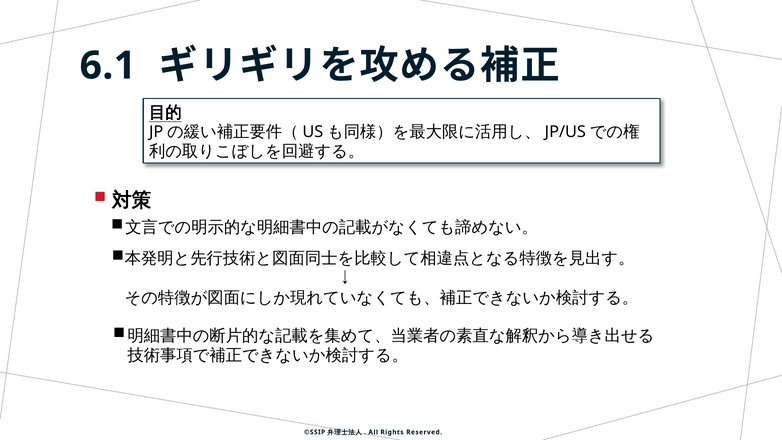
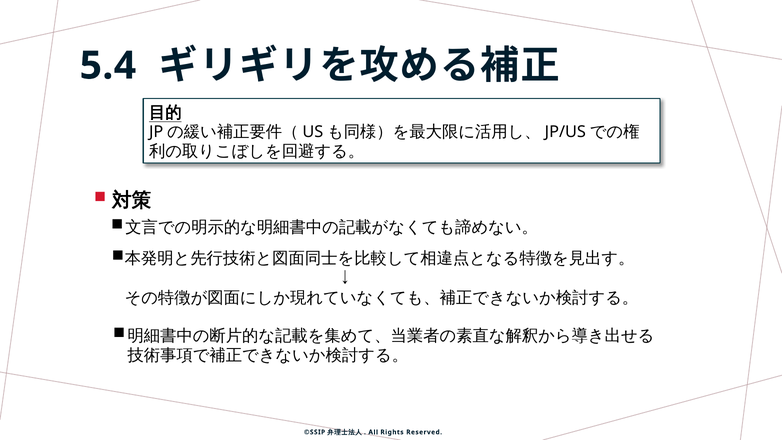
6.1: 6.1 -> 5.4
